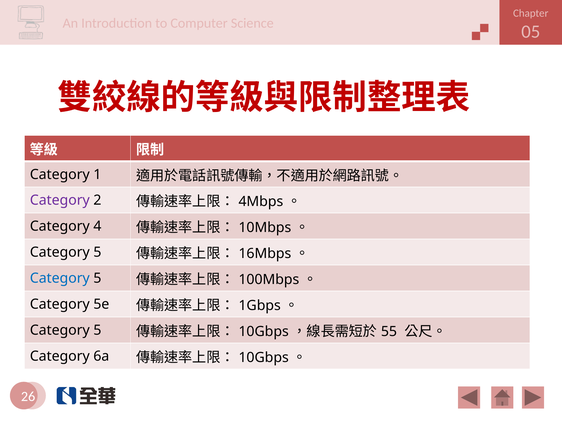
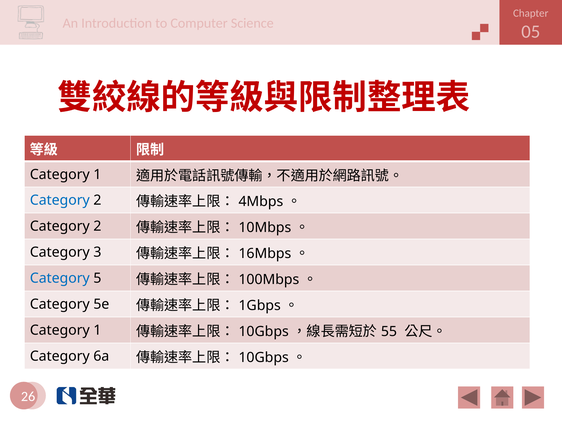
Category at (60, 201) colour: purple -> blue
4 at (97, 227): 4 -> 2
5 at (97, 253): 5 -> 3
5 at (97, 331): 5 -> 1
